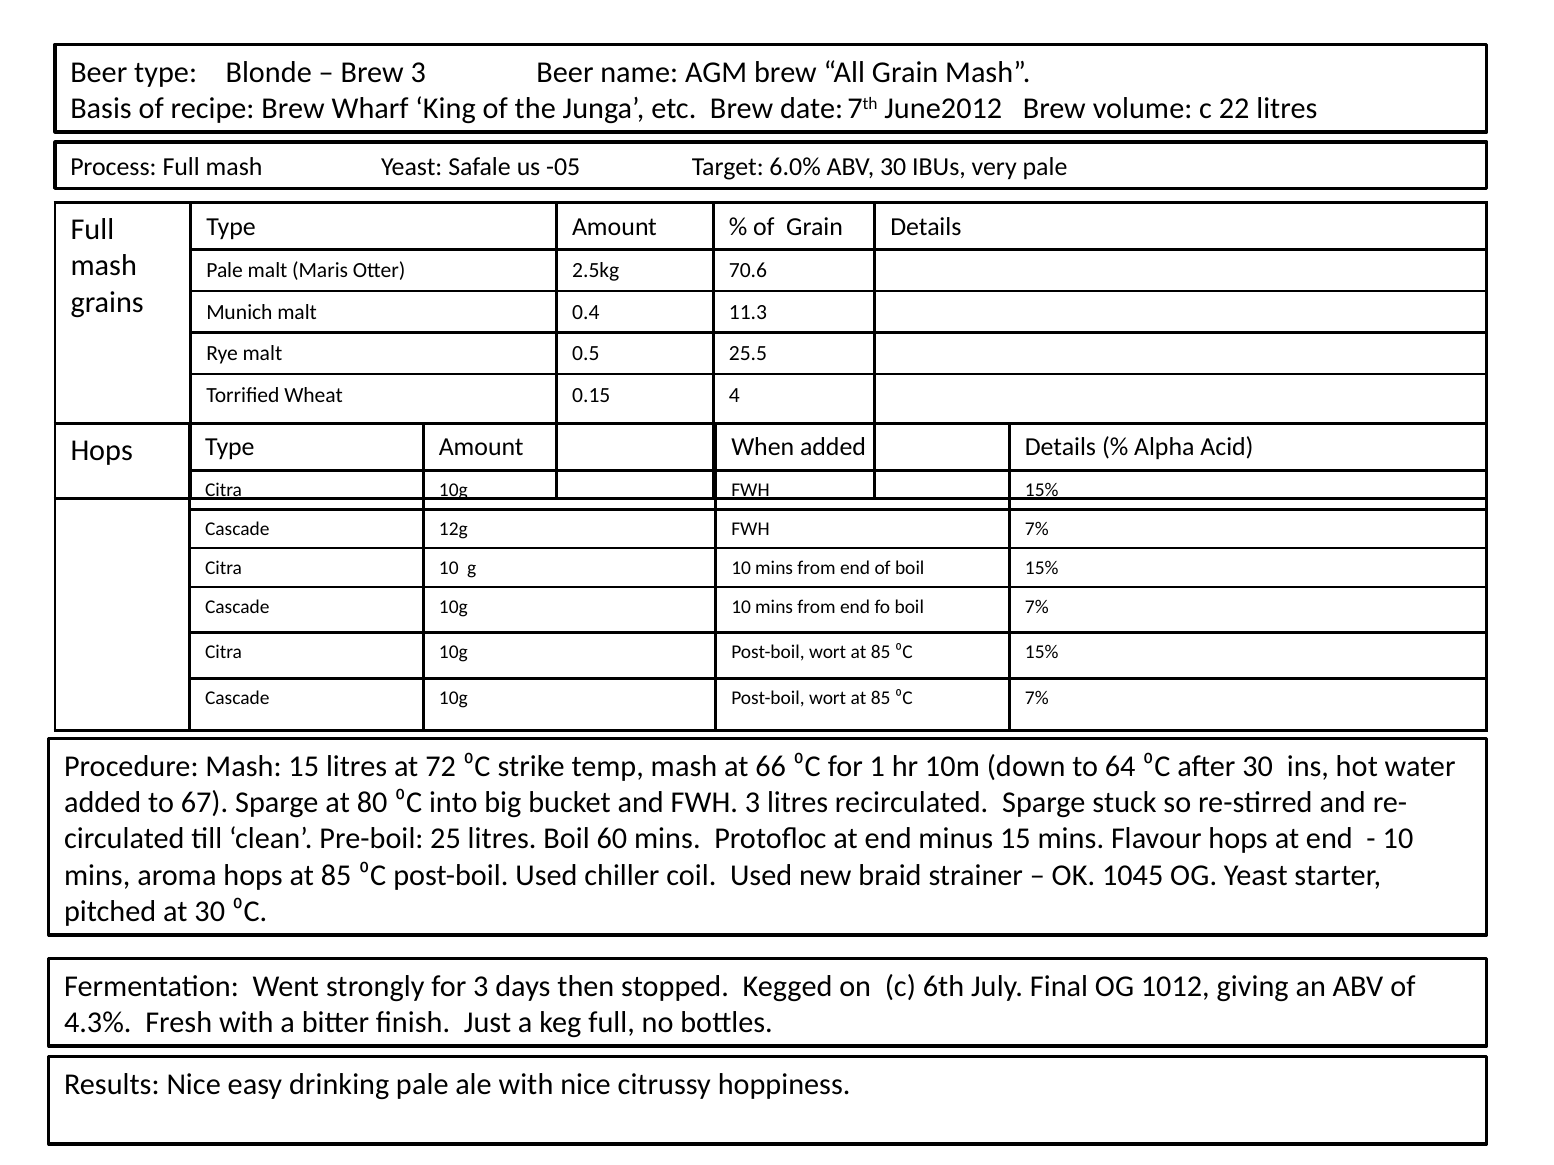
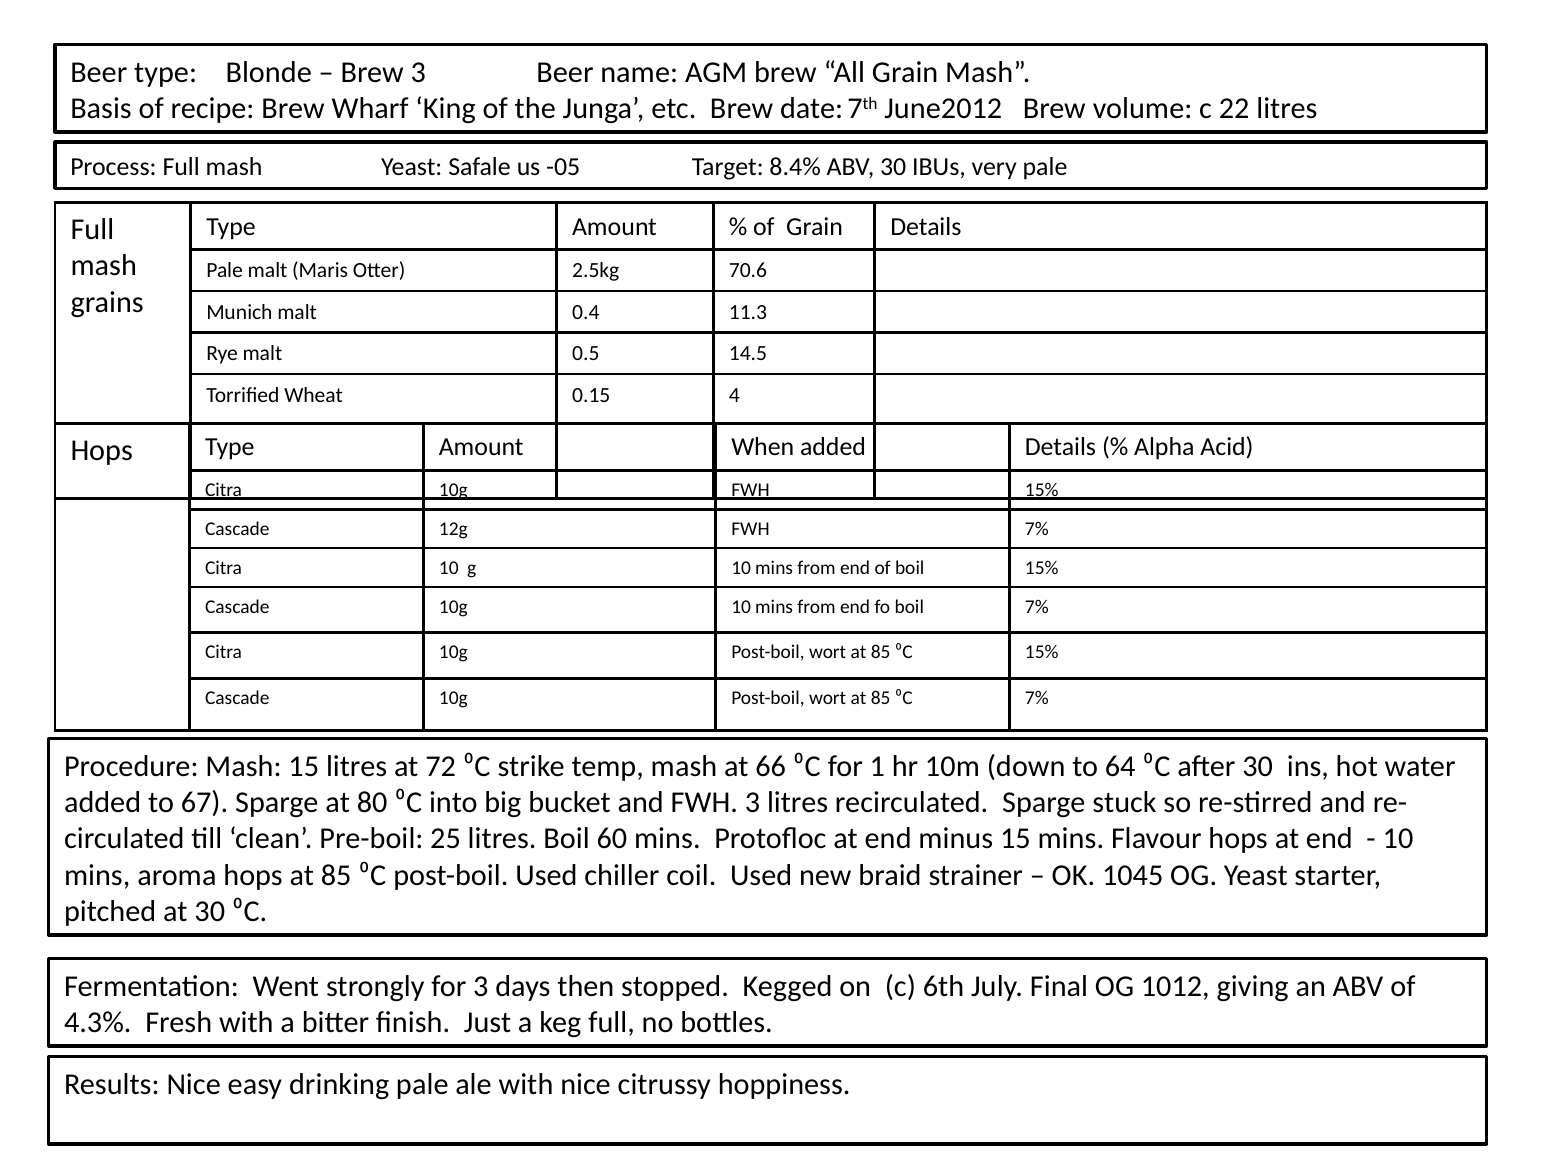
6.0%: 6.0% -> 8.4%
25.5: 25.5 -> 14.5
